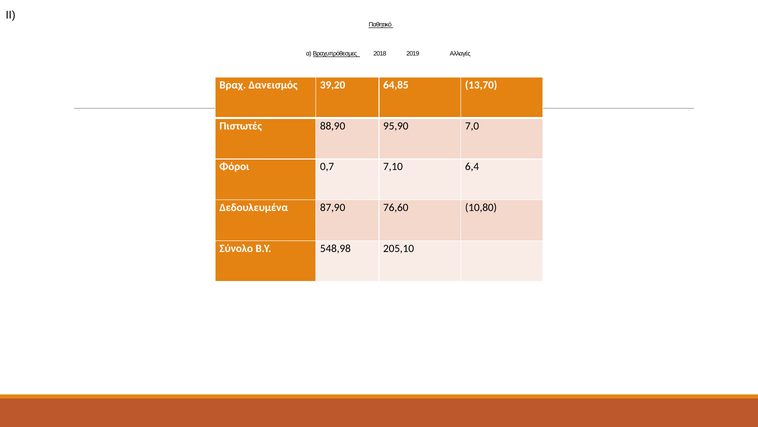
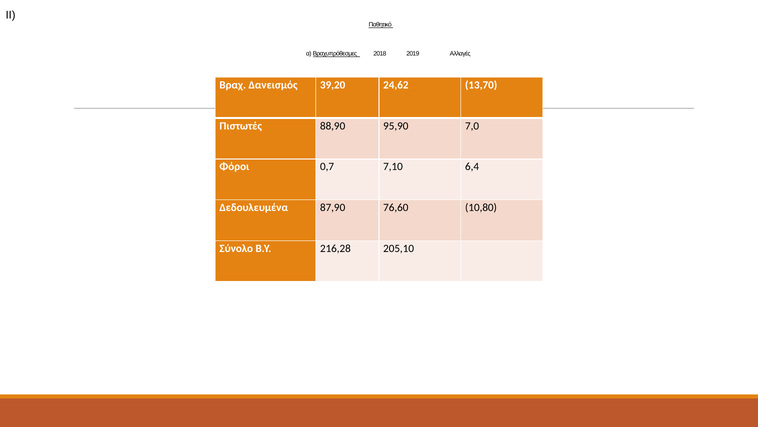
64,85: 64,85 -> 24,62
548,98: 548,98 -> 216,28
